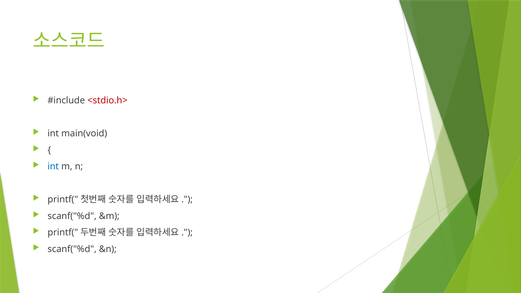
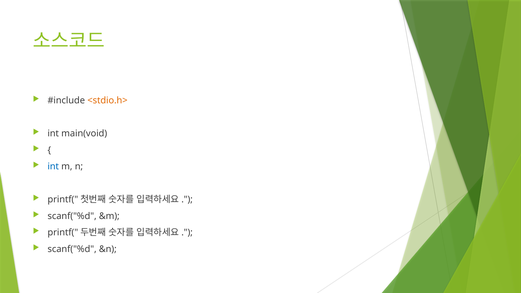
<stdio.h> colour: red -> orange
